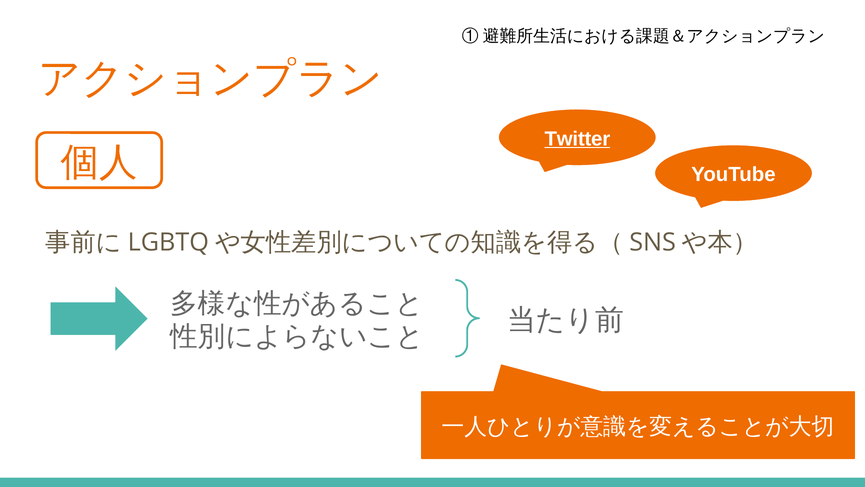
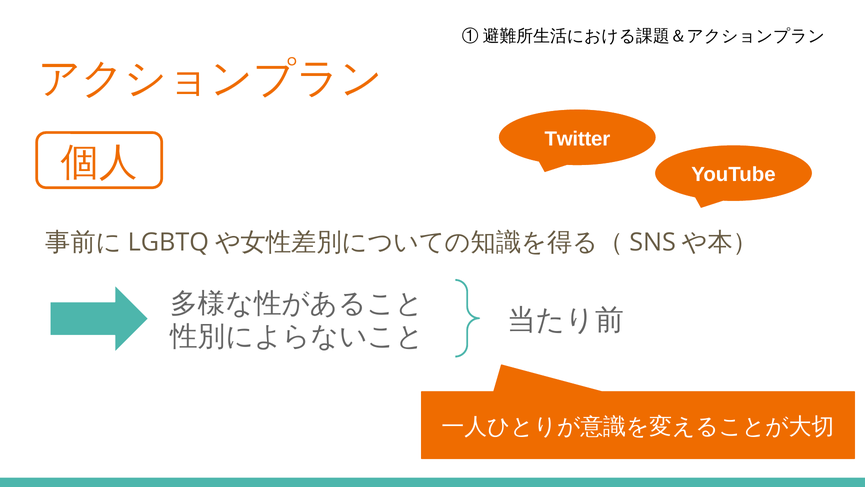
Twitter underline: present -> none
